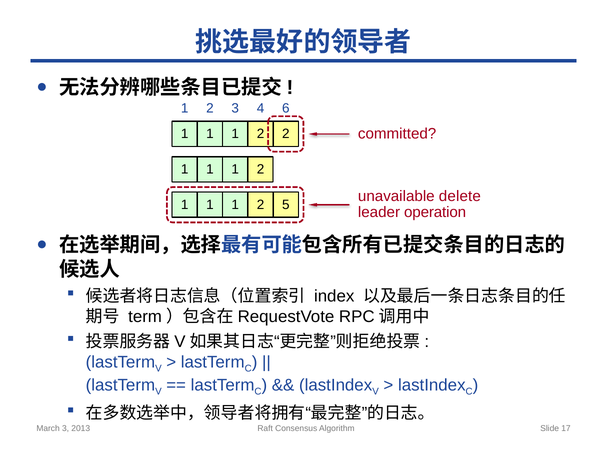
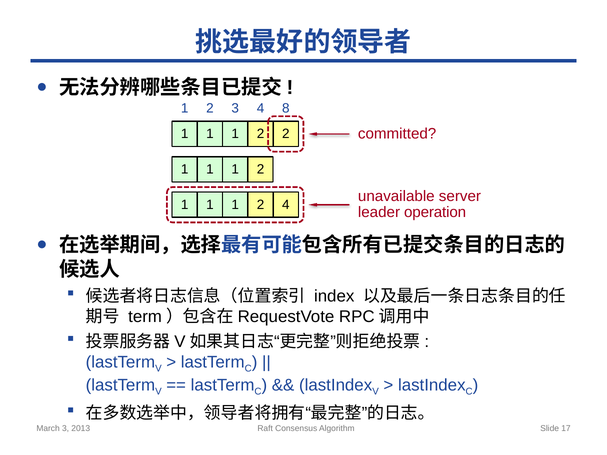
6: 6 -> 8
delete: delete -> server
1 5: 5 -> 4
